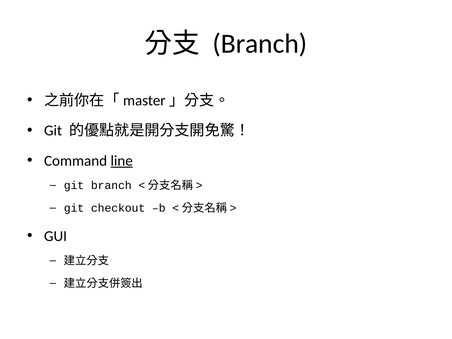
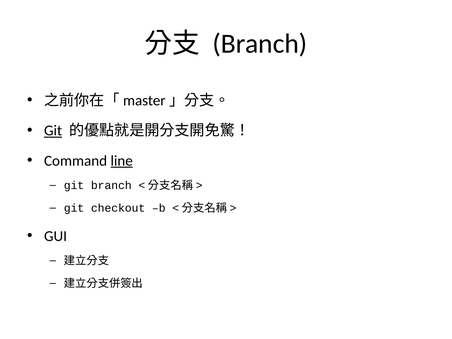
Git at (53, 131) underline: none -> present
